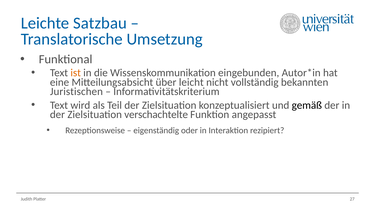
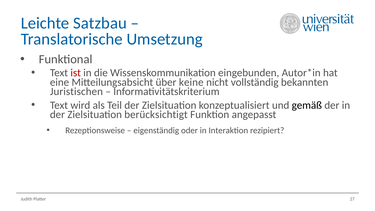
ist colour: orange -> red
leicht: leicht -> keine
verschachtelte: verschachtelte -> berücksichtigt
